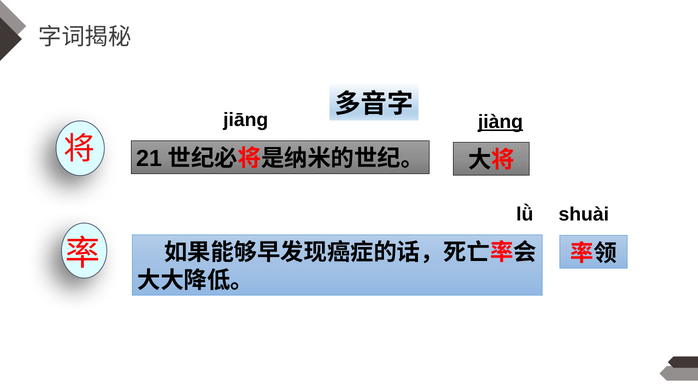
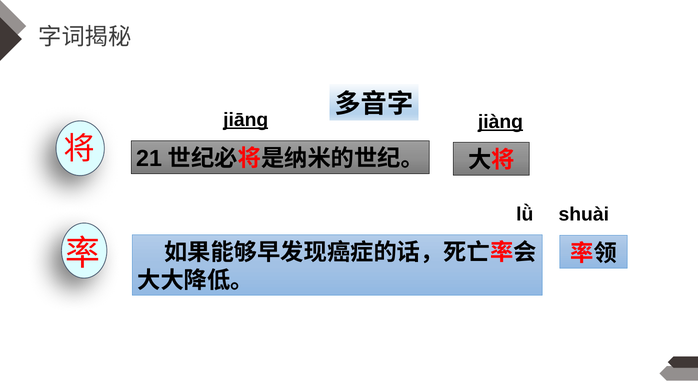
jiāng underline: none -> present
